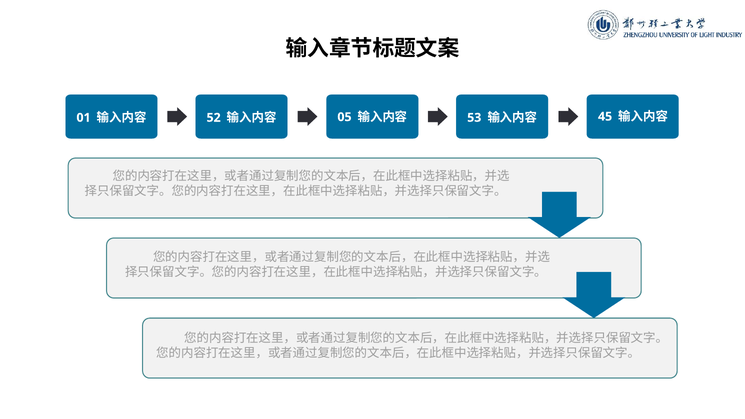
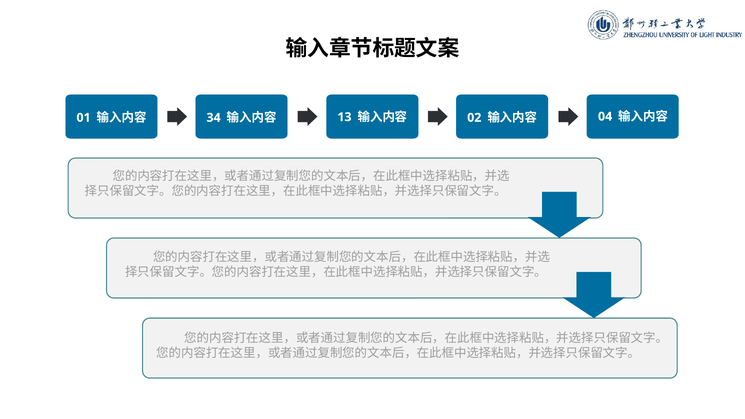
52: 52 -> 34
05: 05 -> 13
53: 53 -> 02
45: 45 -> 04
